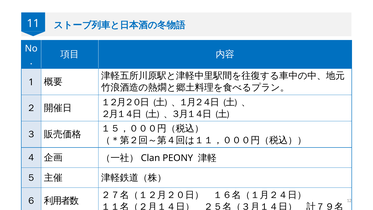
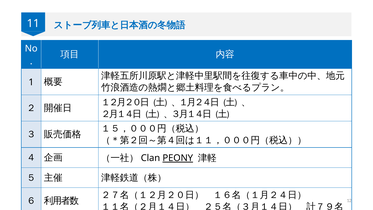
PEONY underline: none -> present
